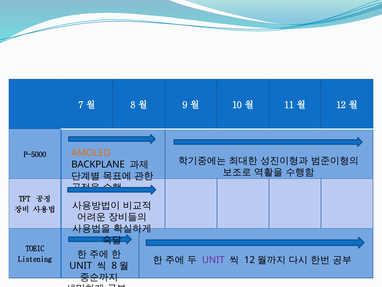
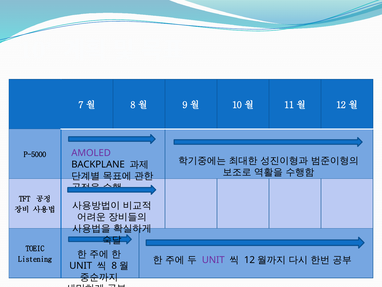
AMOLED colour: orange -> purple
